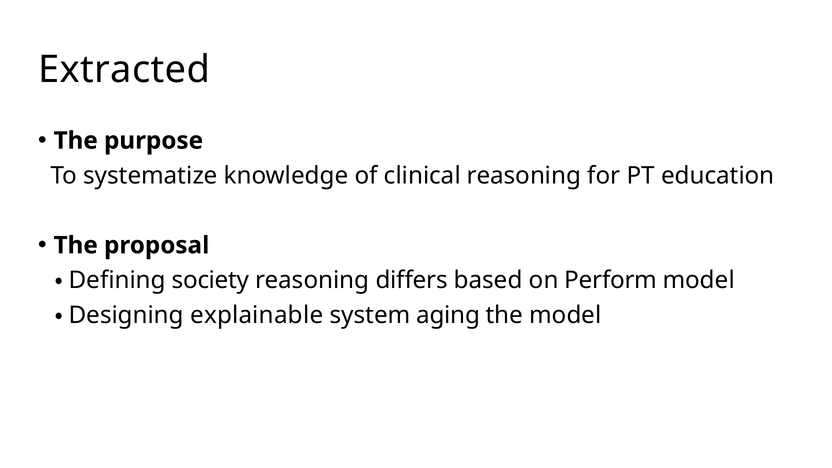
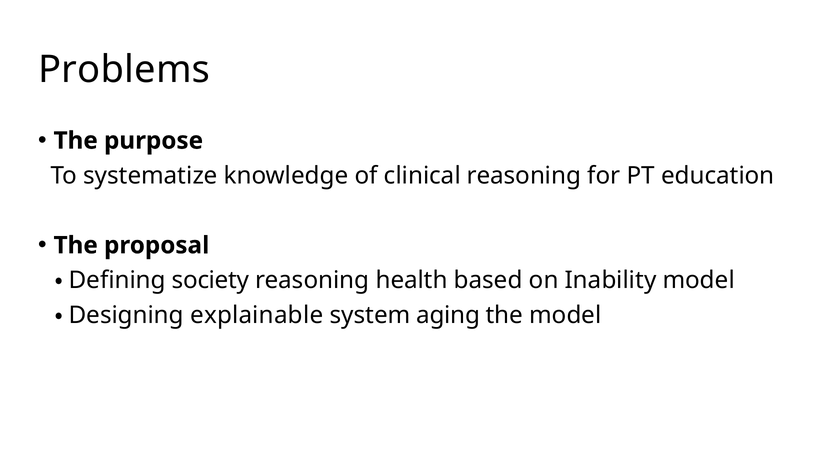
Extracted: Extracted -> Problems
differs: differs -> health
Perform: Perform -> Inability
